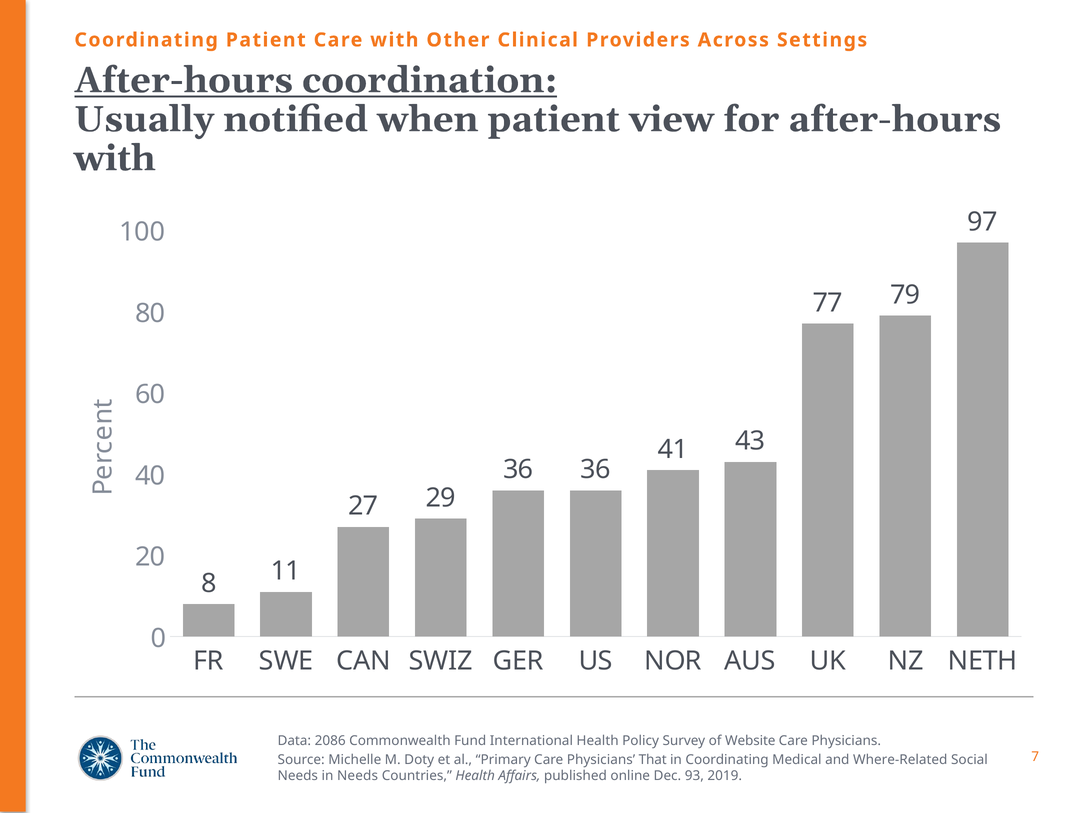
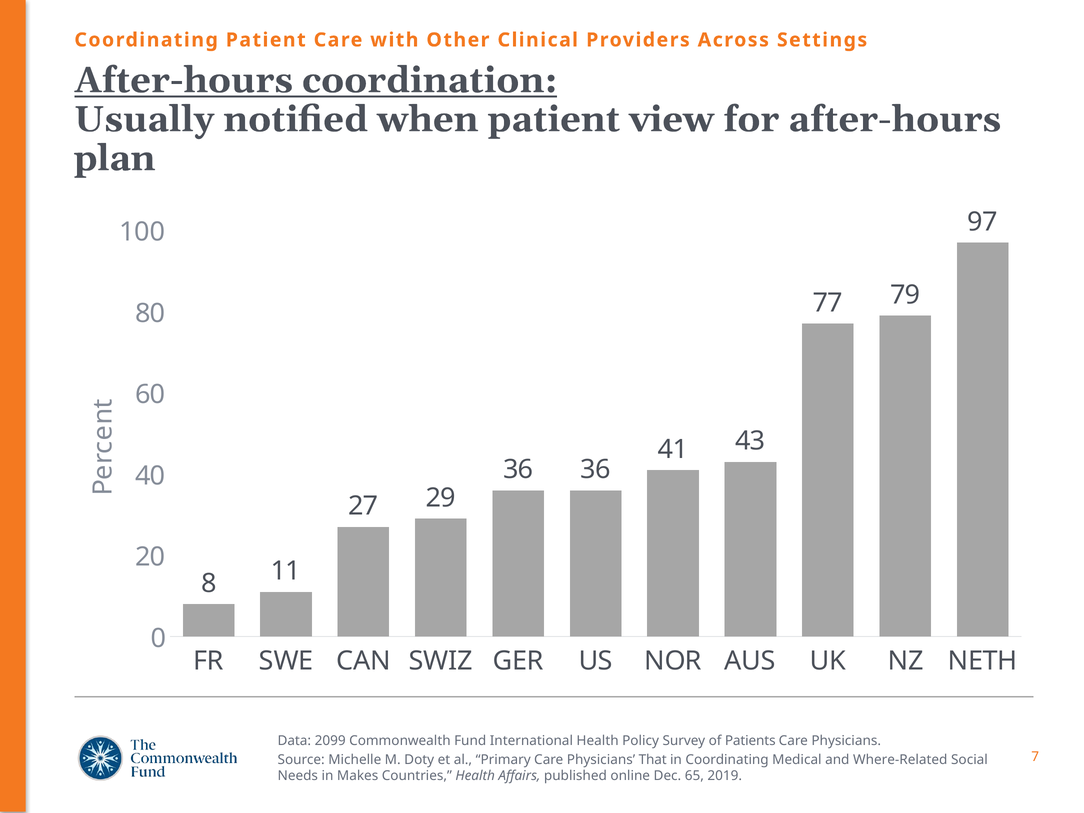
with at (115, 158): with -> plan
2086: 2086 -> 2099
Website: Website -> Patients
in Needs: Needs -> Makes
93: 93 -> 65
